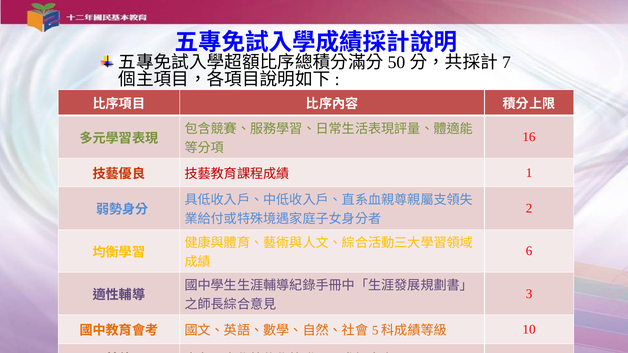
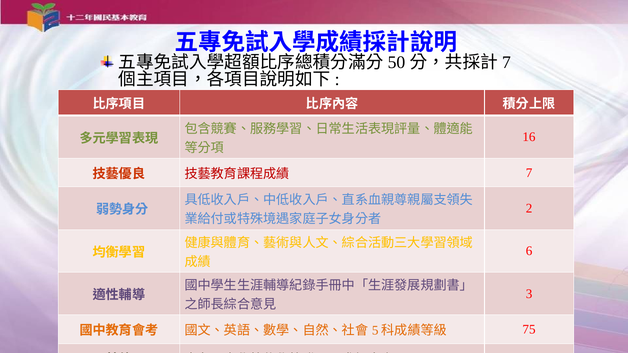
1: 1 -> 7
10: 10 -> 75
